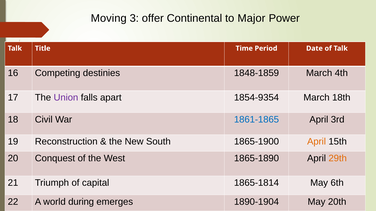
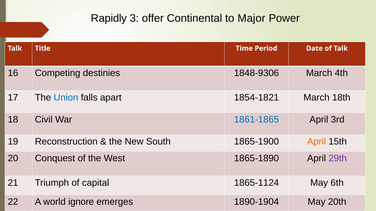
Moving: Moving -> Rapidly
1848-1859: 1848-1859 -> 1848-9306
Union colour: purple -> blue
1854-9354: 1854-9354 -> 1854-1821
29th colour: orange -> purple
1865-1814: 1865-1814 -> 1865-1124
during: during -> ignore
